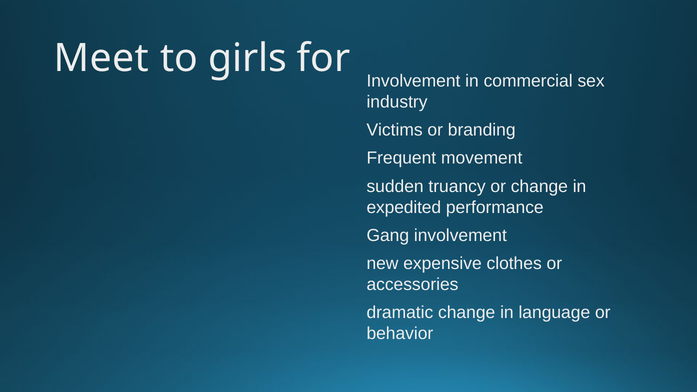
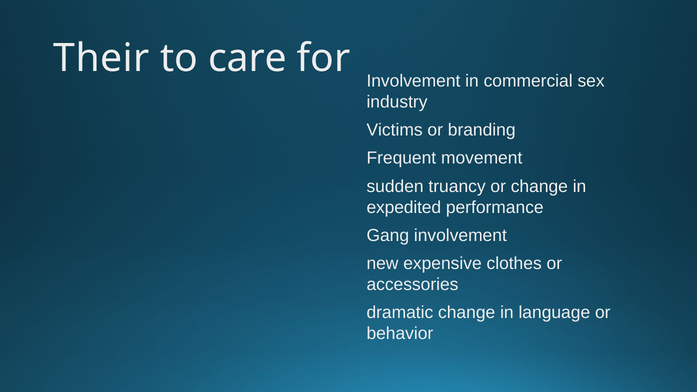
Meet: Meet -> Their
girls: girls -> care
